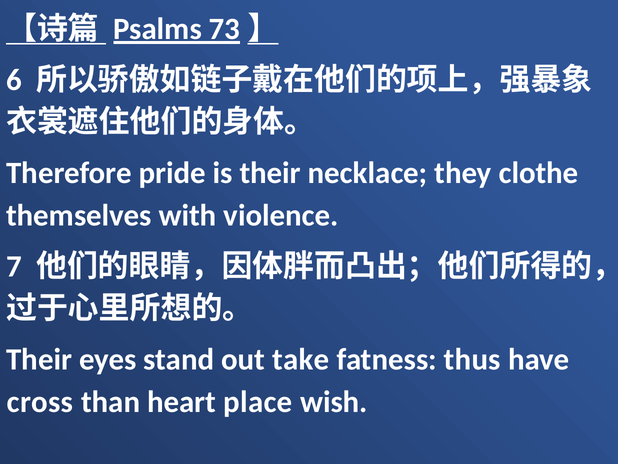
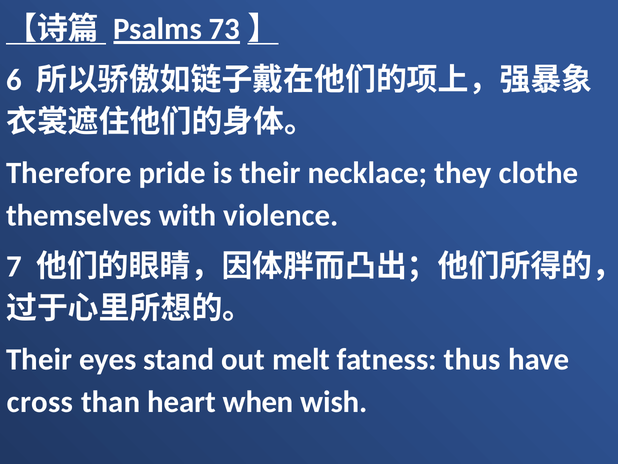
take: take -> melt
place: place -> when
